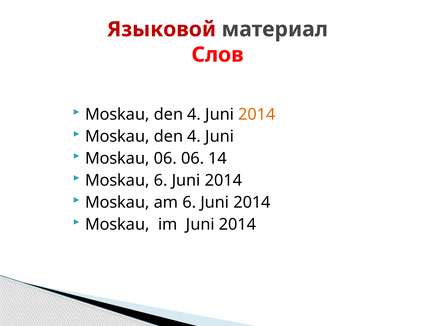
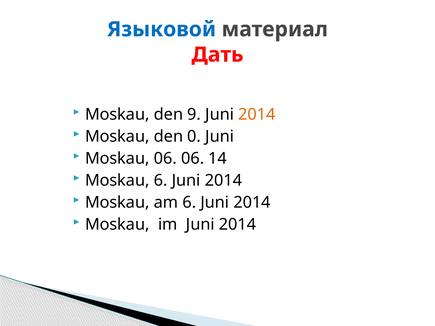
Языковой colour: red -> blue
Слов: Слов -> Дать
4 at (194, 115): 4 -> 9
4 at (194, 137): 4 -> 0
